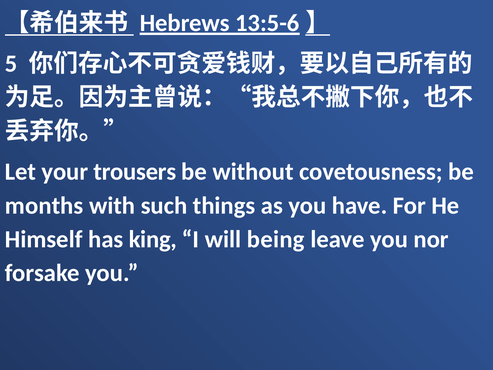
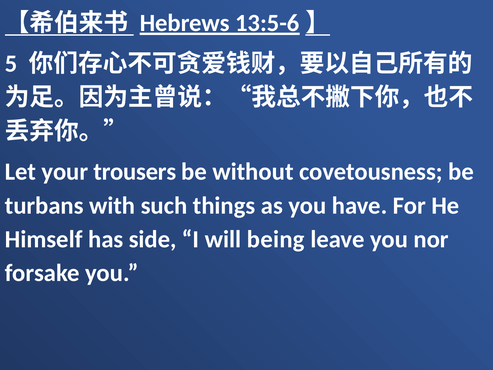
months: months -> turbans
king: king -> side
